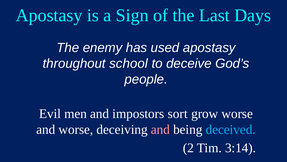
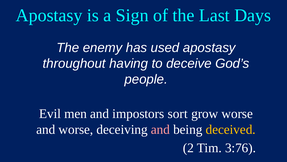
school: school -> having
deceived colour: light blue -> yellow
3:14: 3:14 -> 3:76
